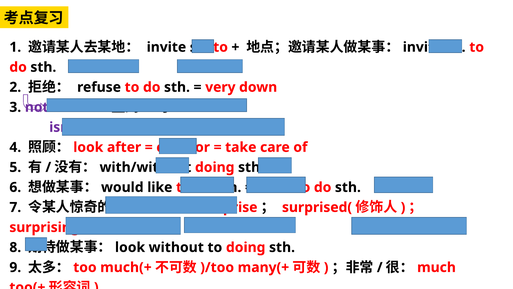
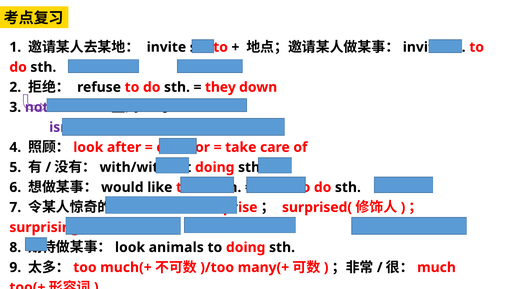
very: very -> they
without: without -> animals
